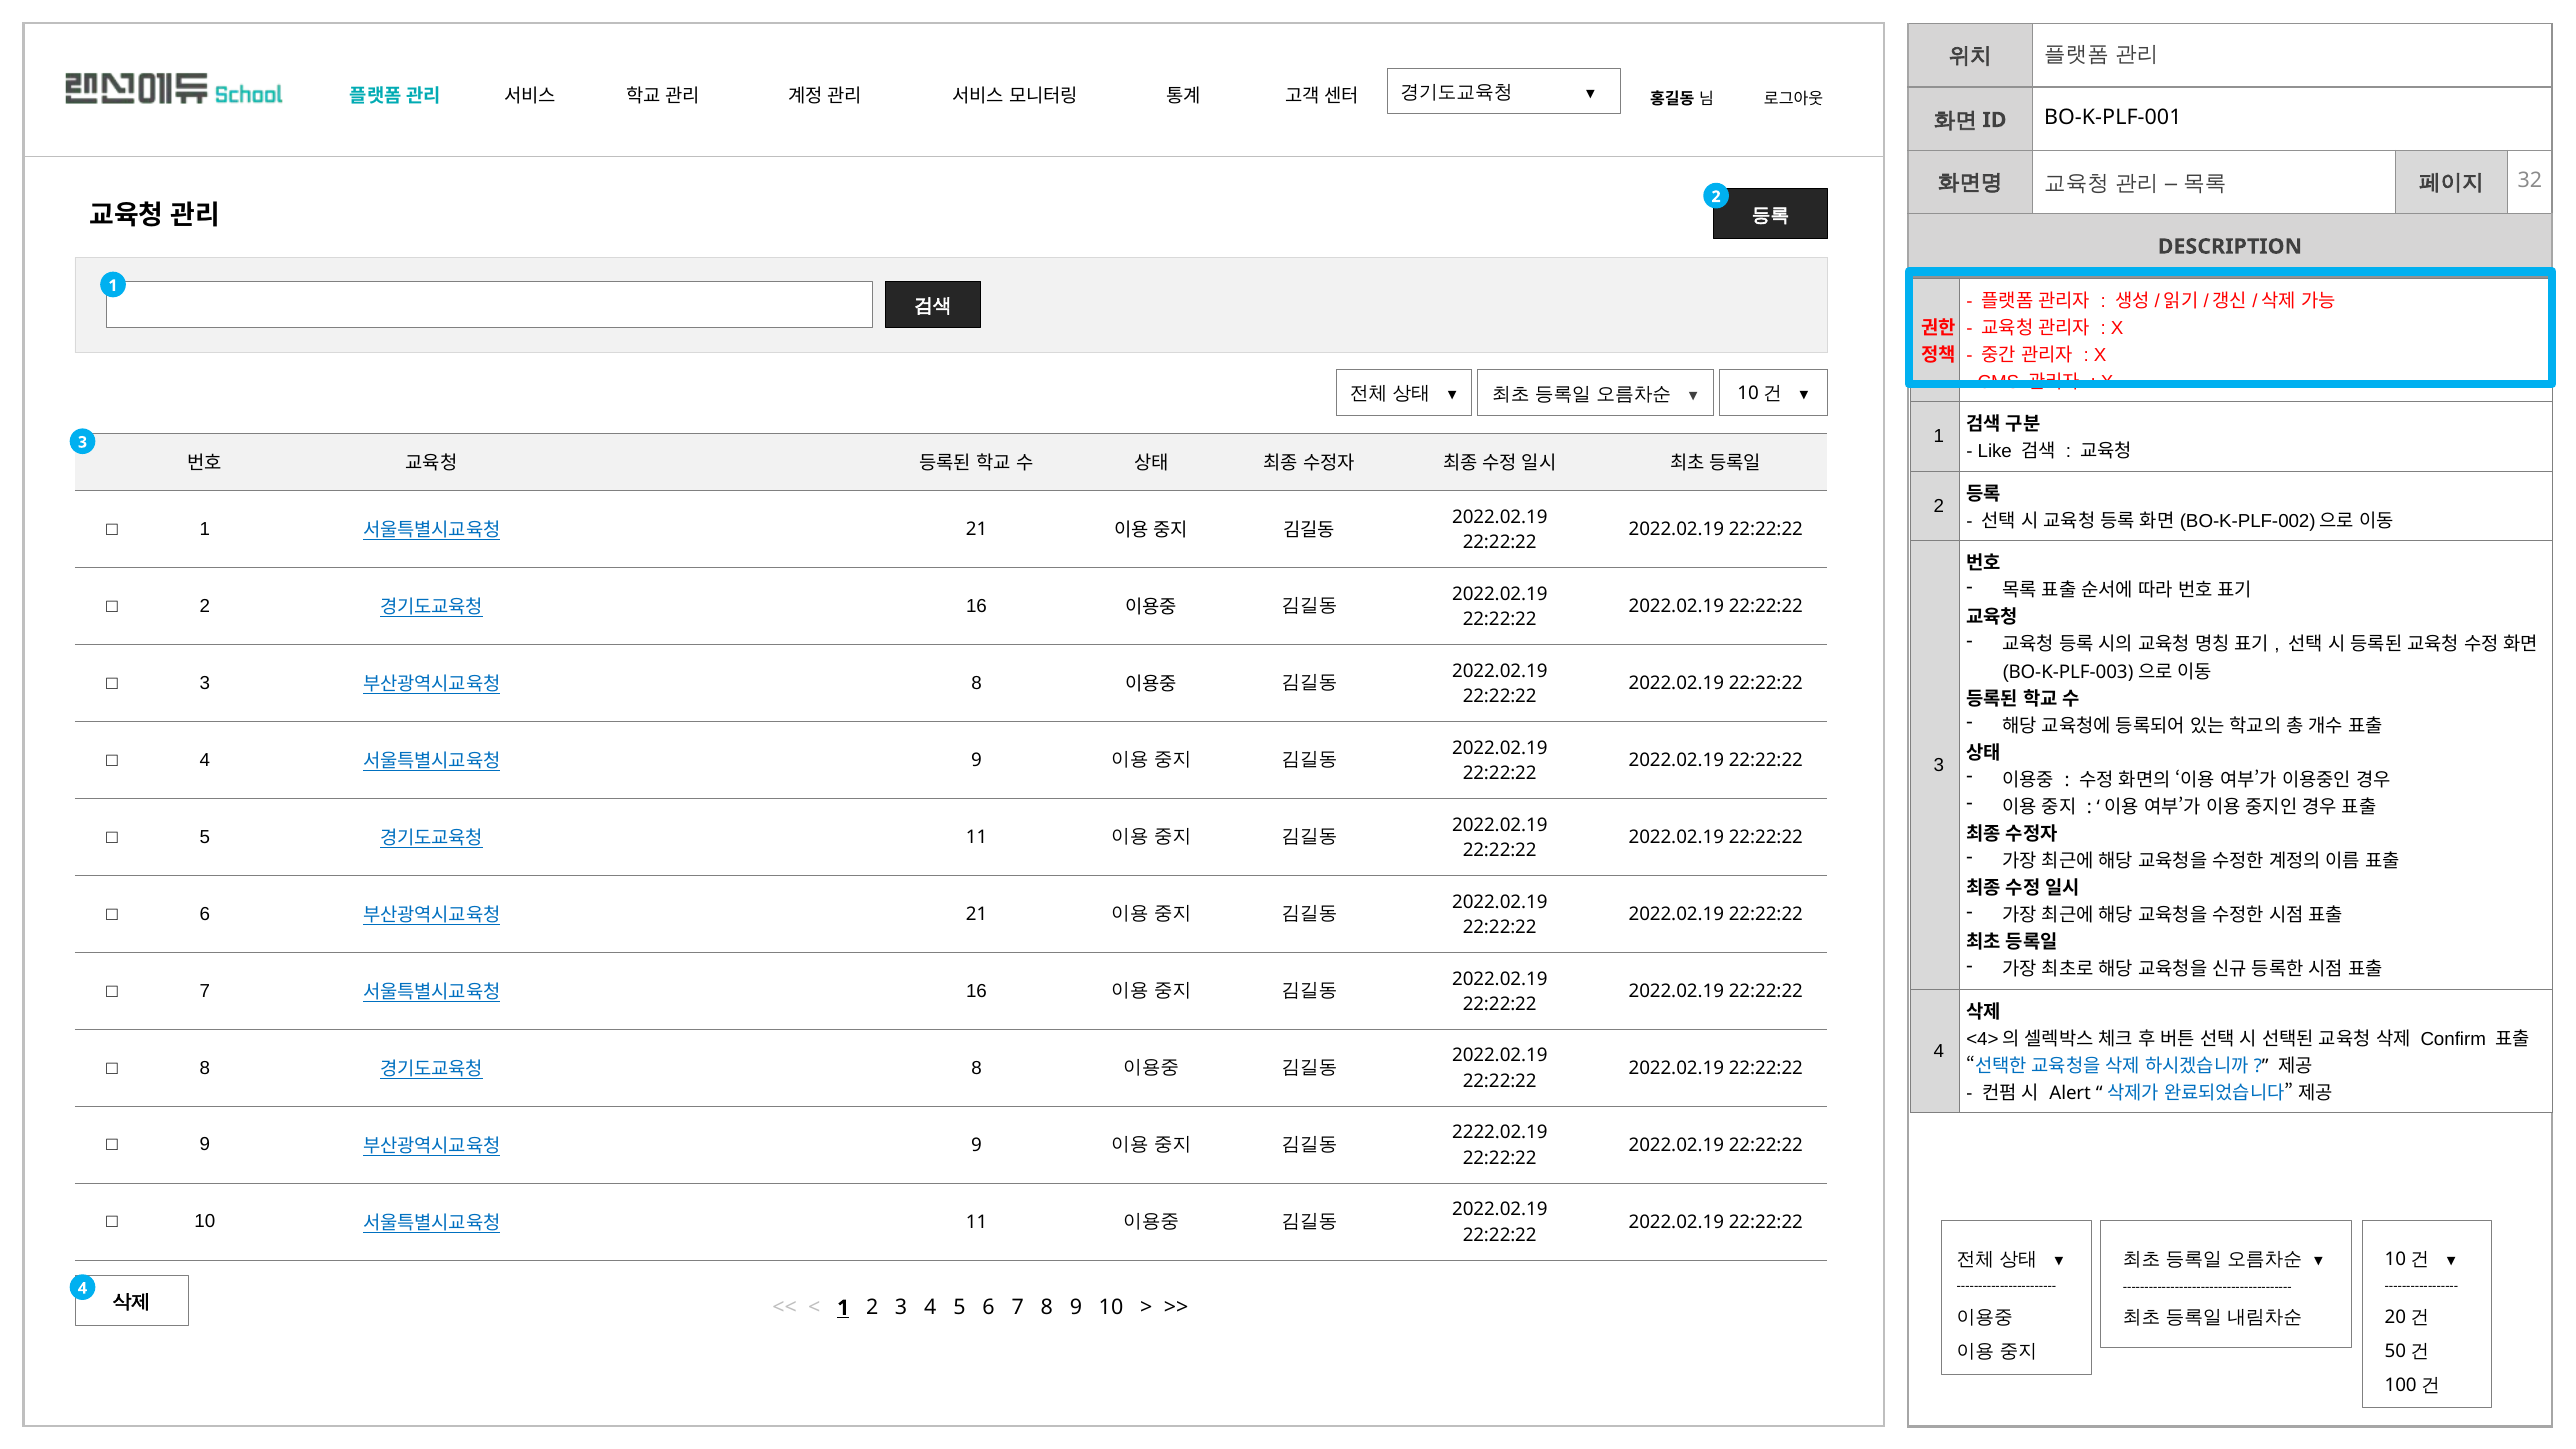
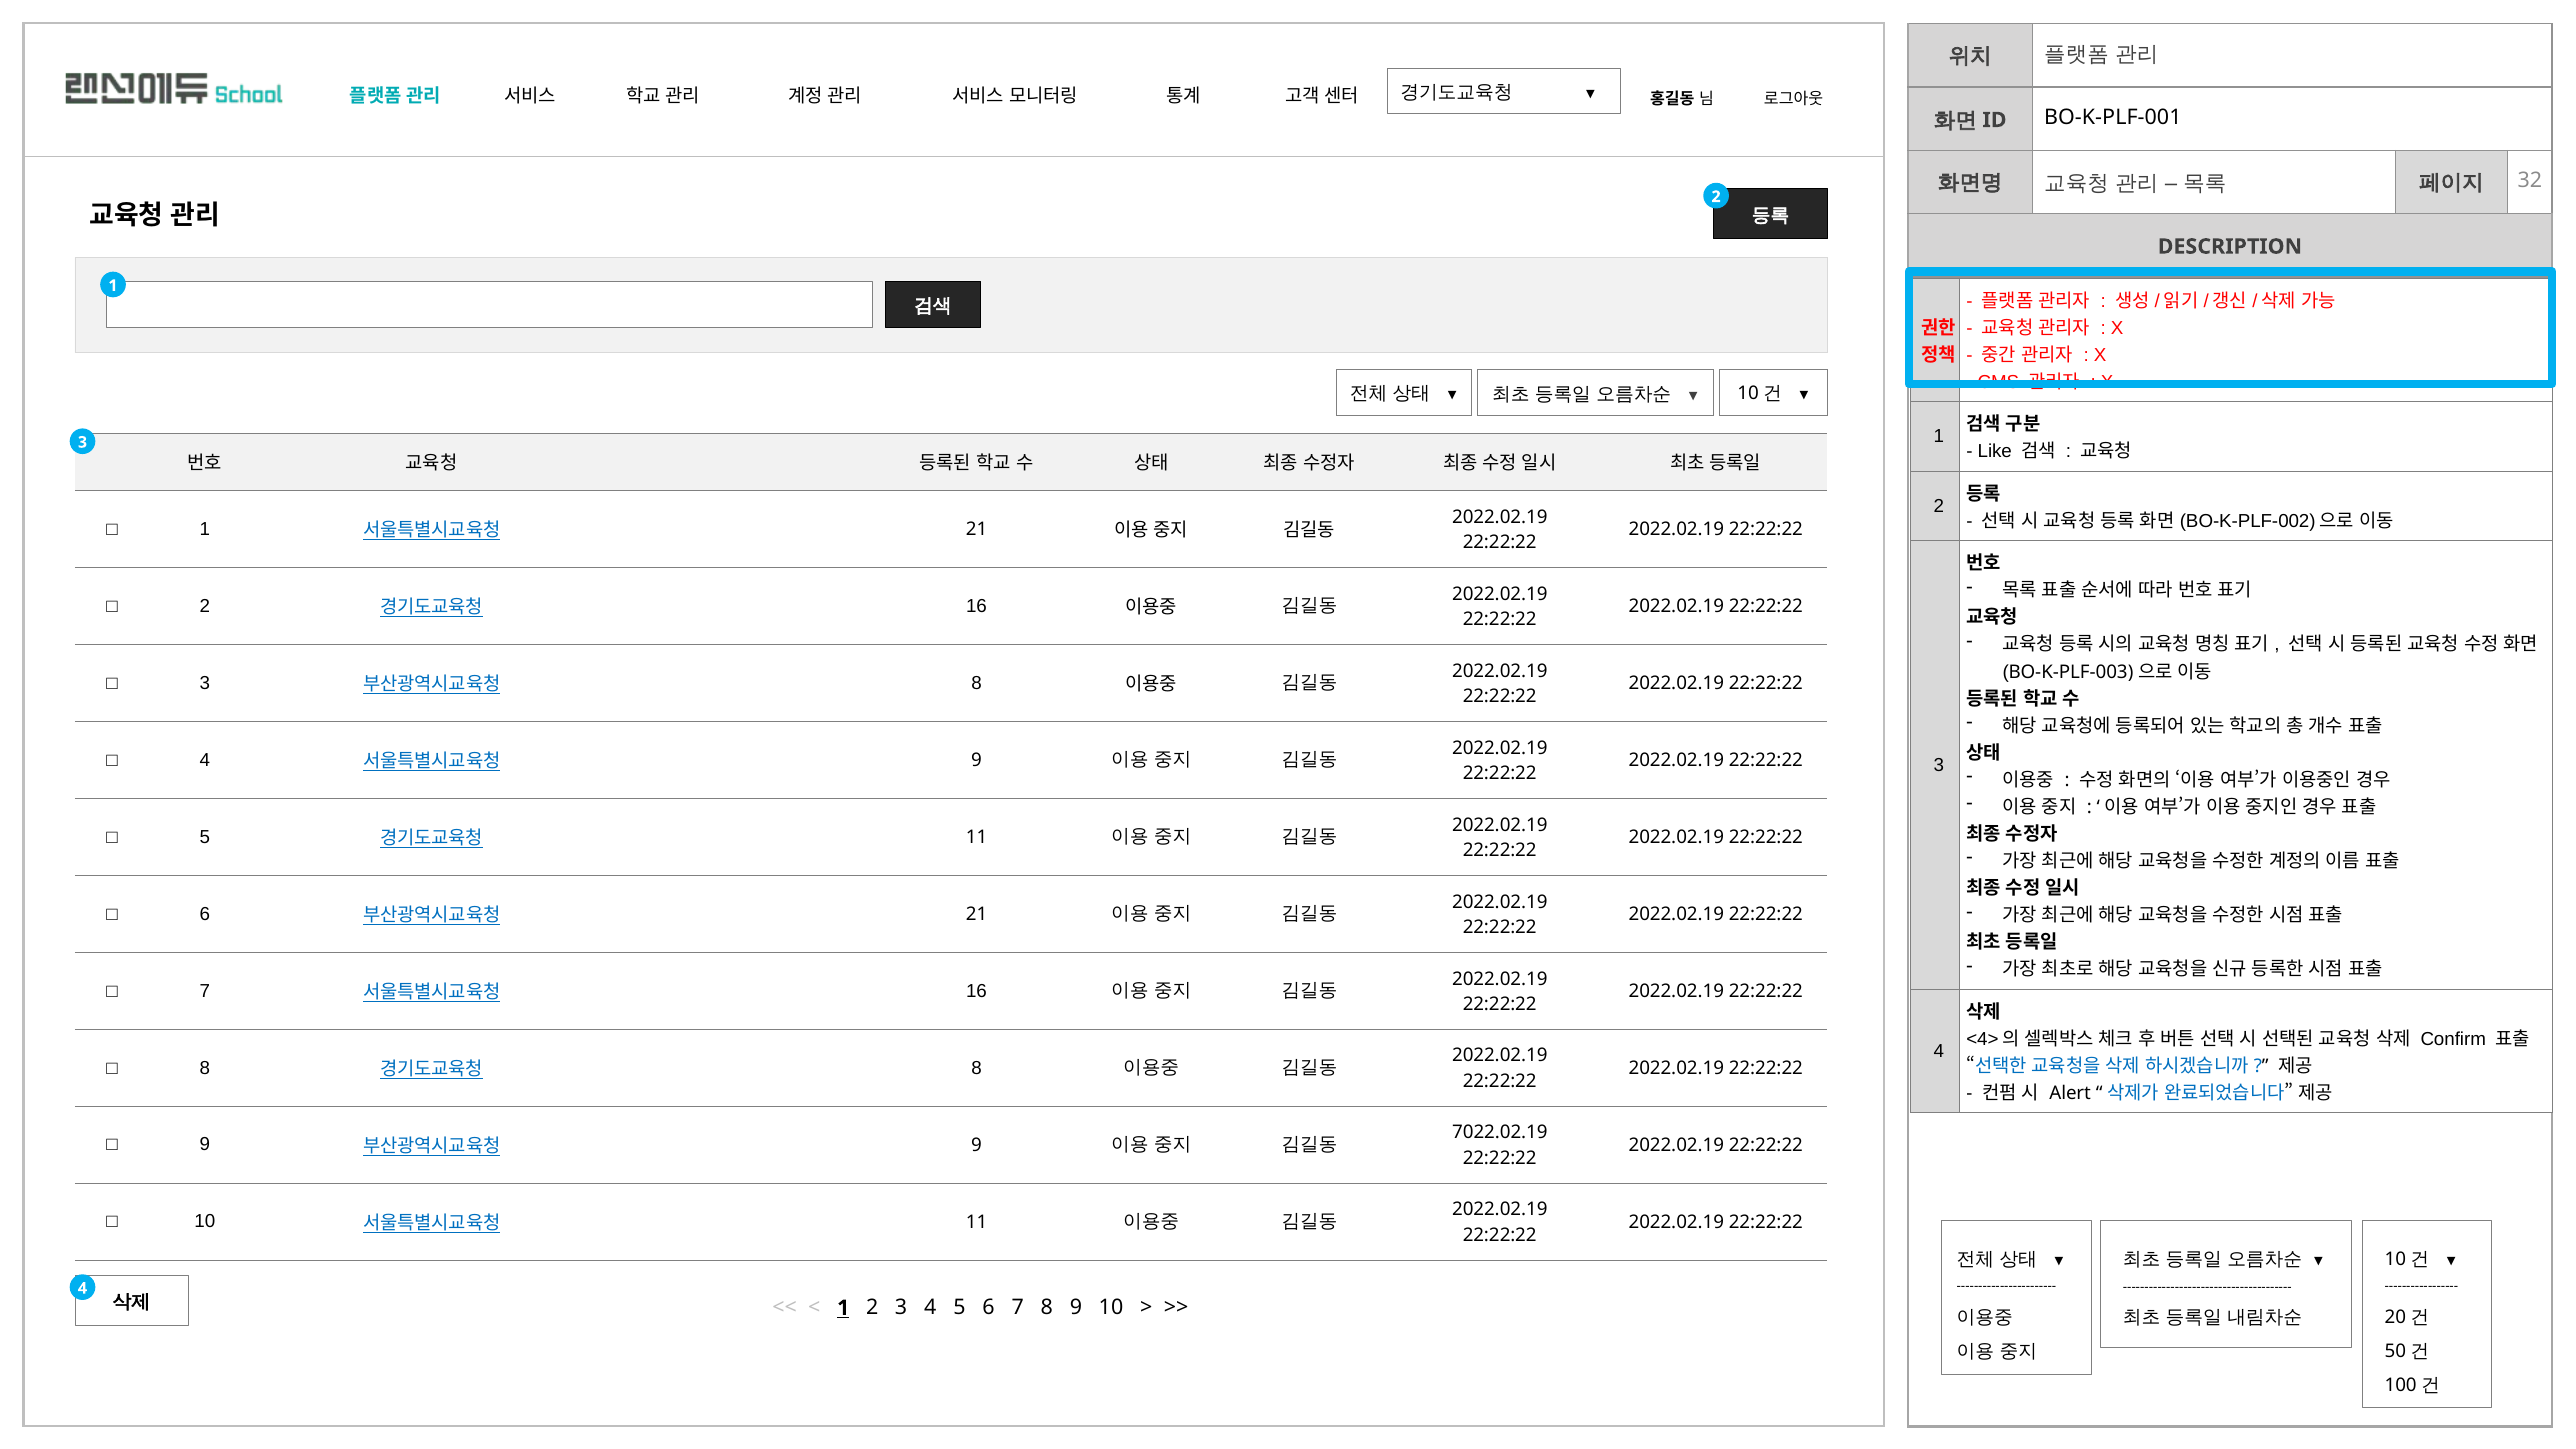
2222.02.19: 2222.02.19 -> 7022.02.19
